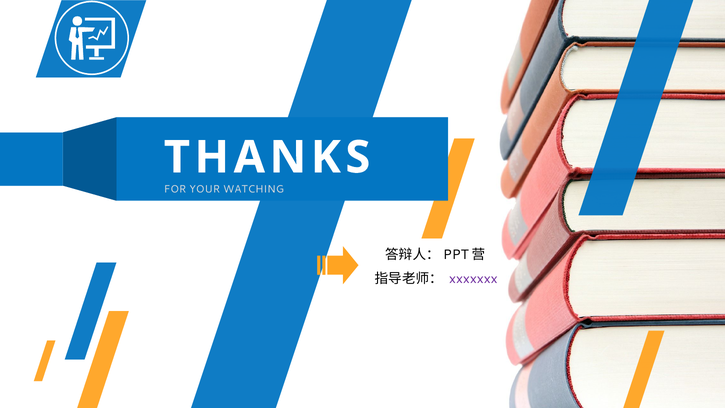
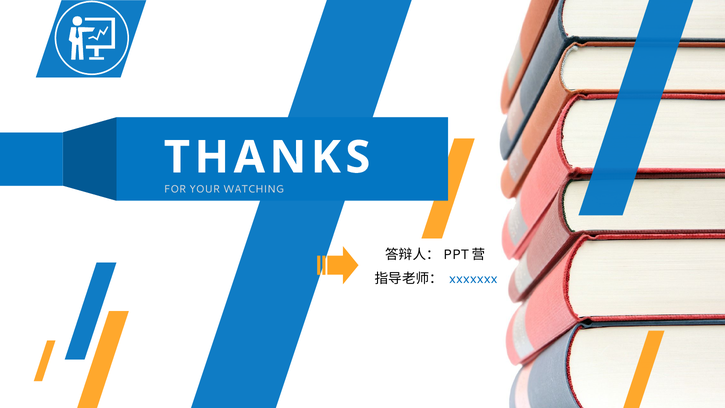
xxxxxxx colour: purple -> blue
